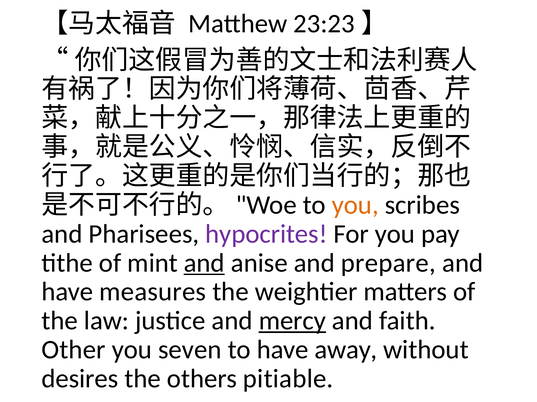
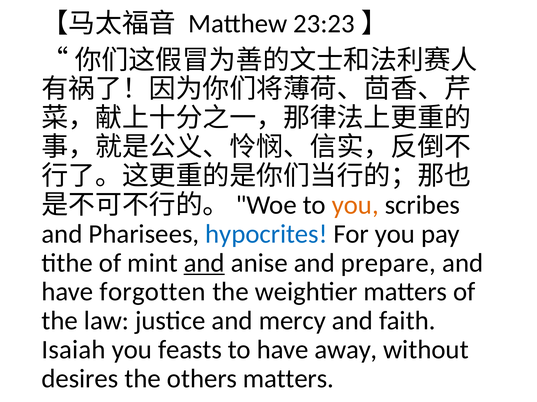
hypocrites colour: purple -> blue
measures: measures -> forgotten
mercy underline: present -> none
Other: Other -> Isaiah
seven: seven -> feasts
others pitiable: pitiable -> matters
